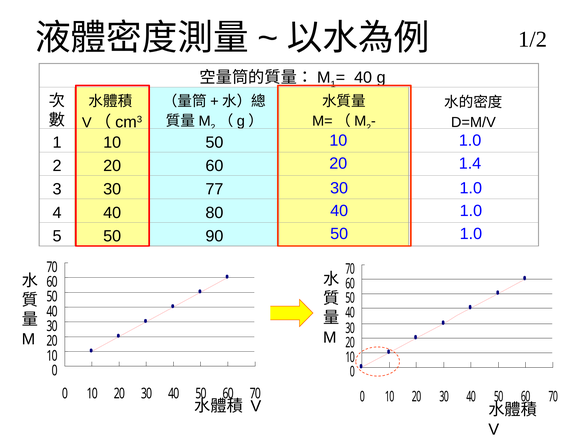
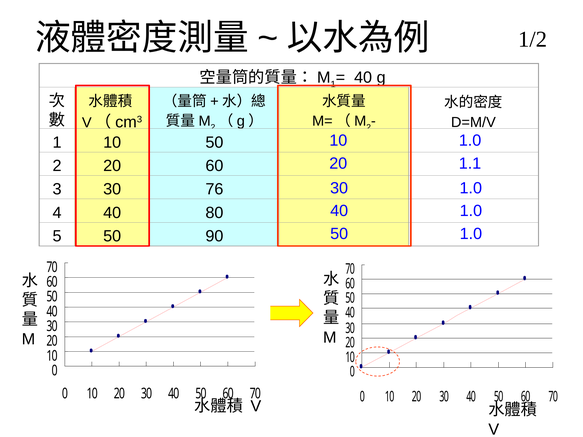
1.4: 1.4 -> 1.1
77: 77 -> 76
